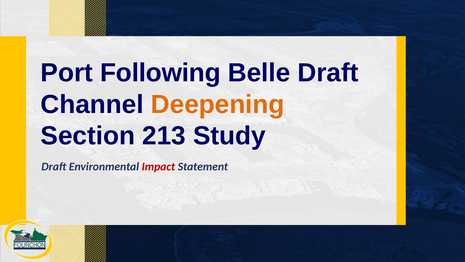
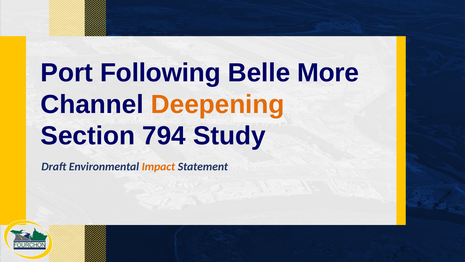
Belle Draft: Draft -> More
213: 213 -> 794
Impact colour: red -> orange
